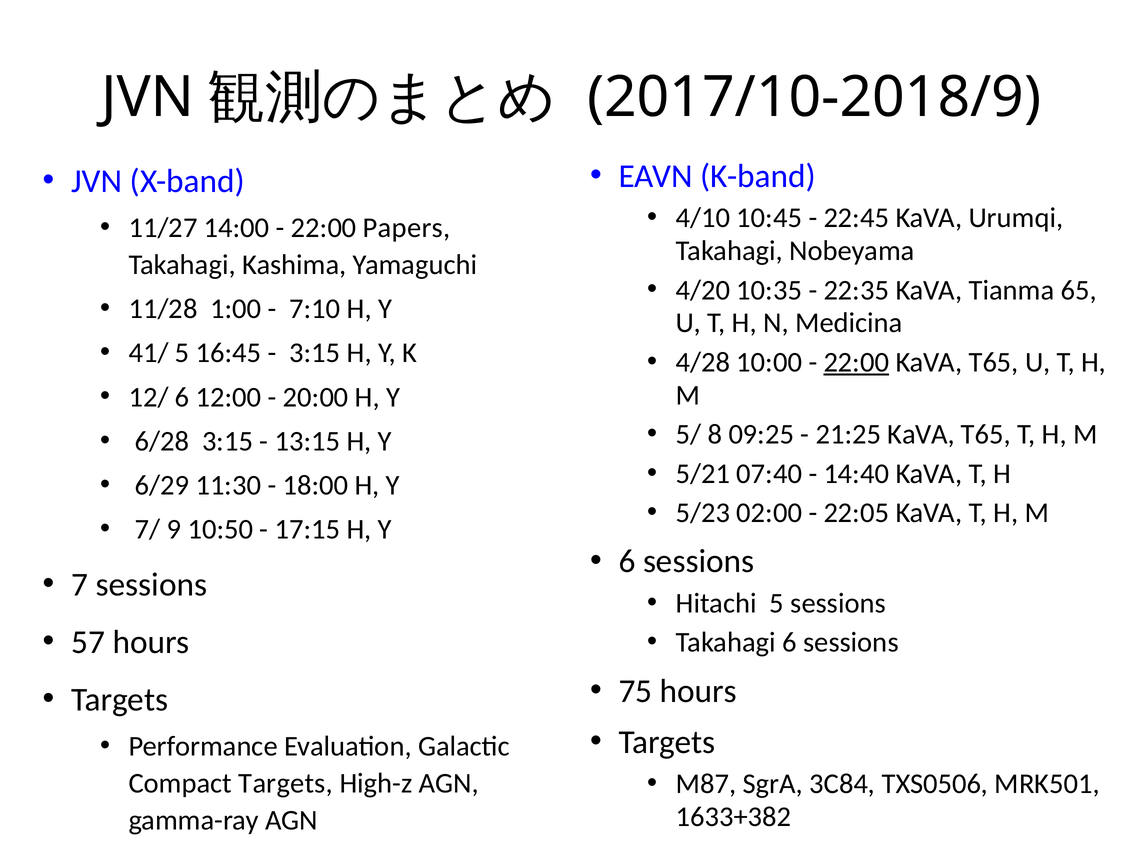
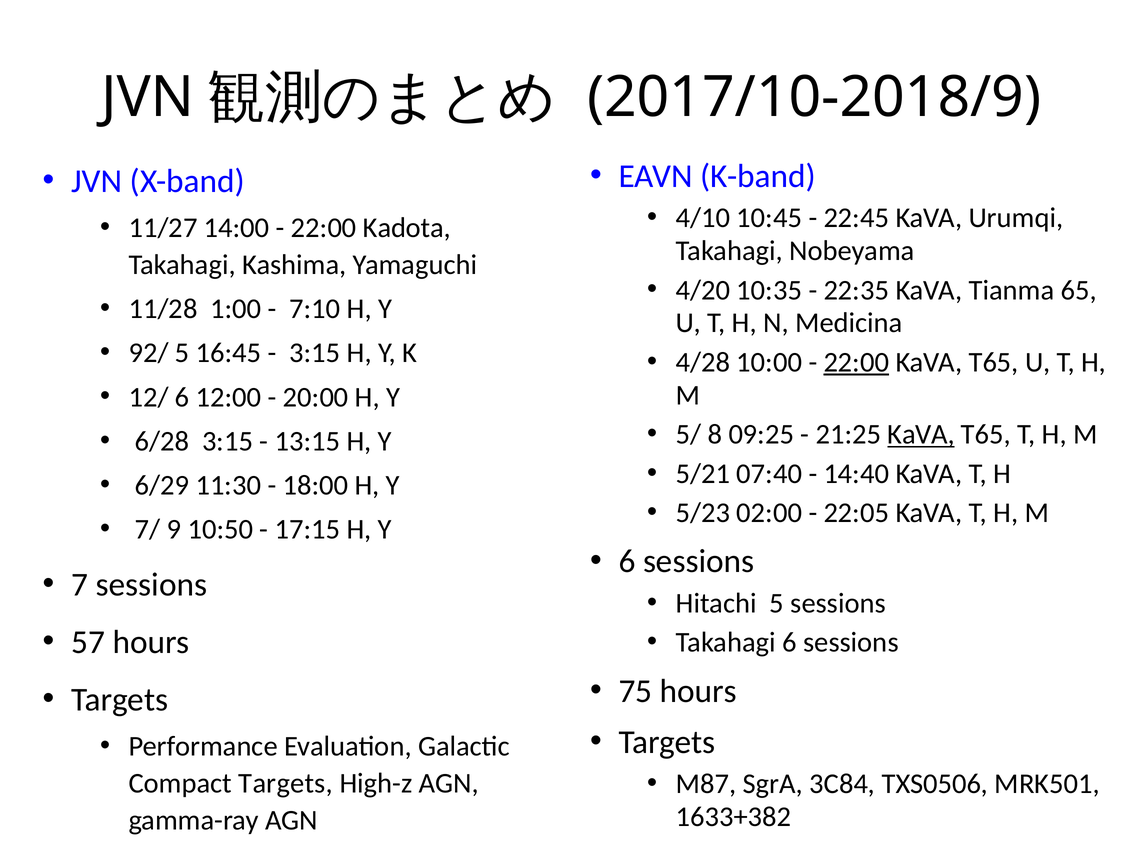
Papers: Papers -> Kadota
41/: 41/ -> 92/
KaVA at (921, 434) underline: none -> present
